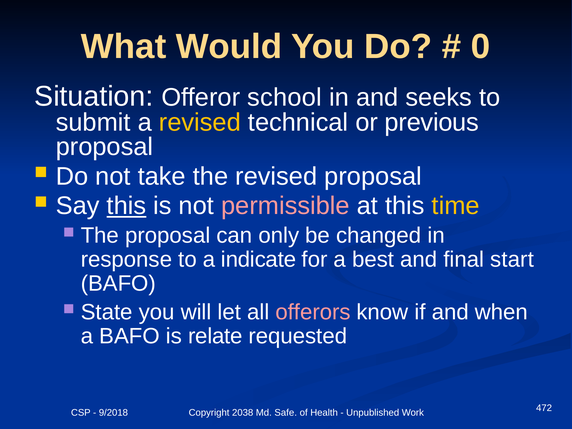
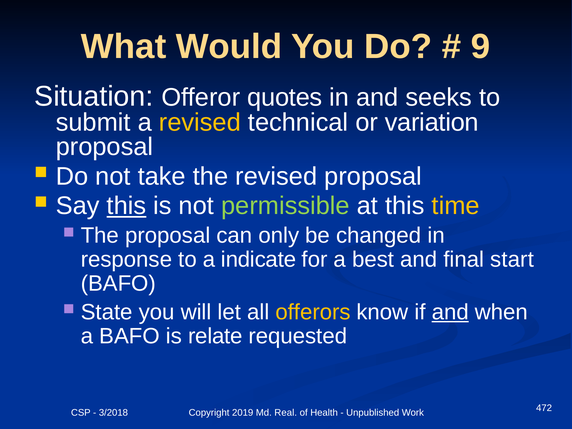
0: 0 -> 9
school: school -> quotes
previous: previous -> variation
permissible colour: pink -> light green
offerors colour: pink -> yellow
and at (450, 312) underline: none -> present
9/2018: 9/2018 -> 3/2018
2038: 2038 -> 2019
Safe: Safe -> Real
